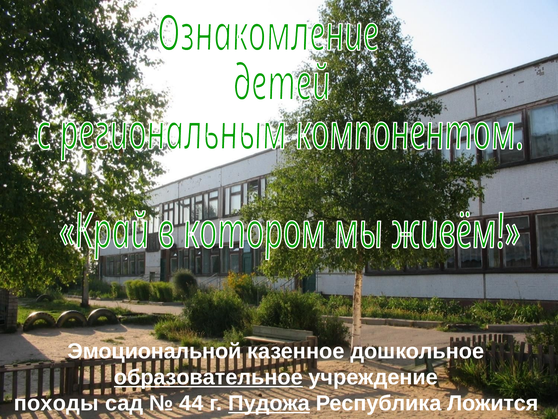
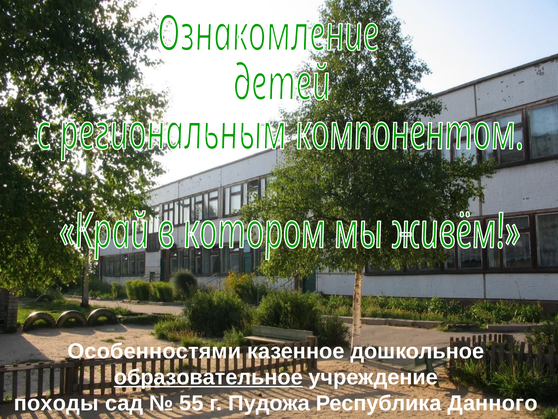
Эмоциональной: Эмоциональной -> Особенностями
44: 44 -> 55
Пудожа underline: present -> none
Ложится: Ложится -> Данного
